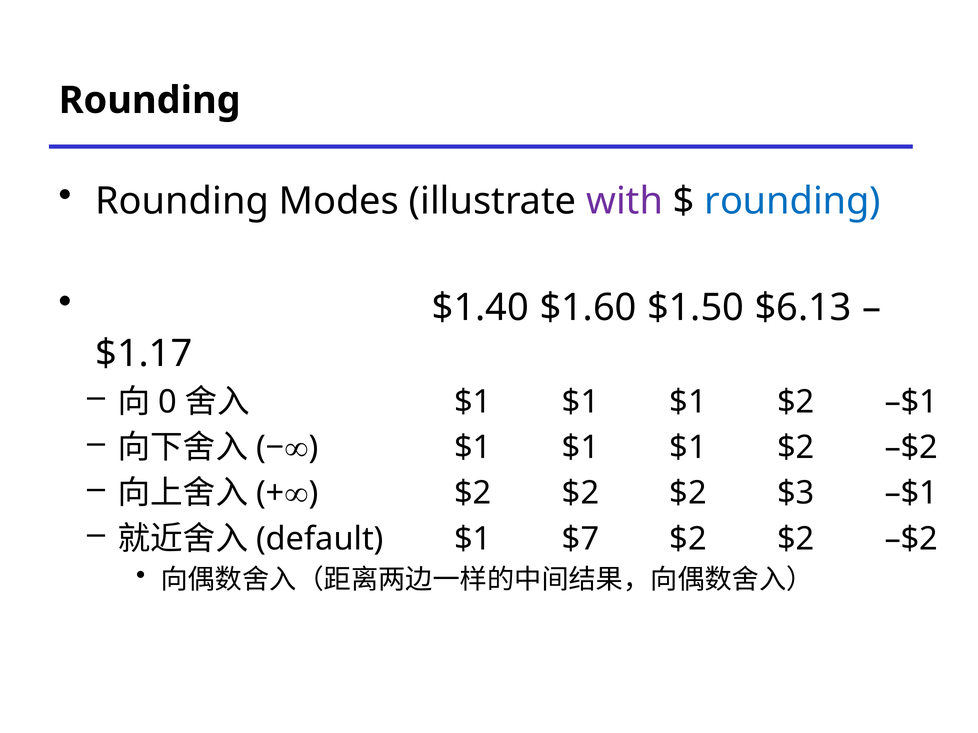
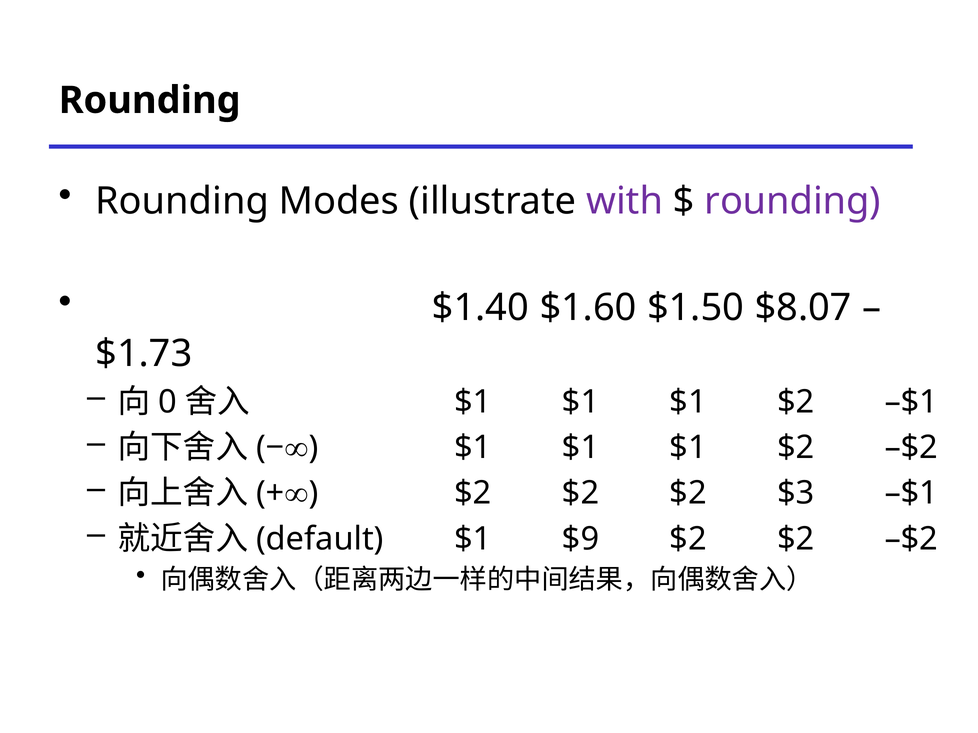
rounding at (793, 202) colour: blue -> purple
$6.13: $6.13 -> $8.07
$1.17: $1.17 -> $1.73
$7: $7 -> $9
